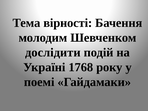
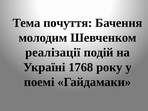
вірності: вірності -> почуття
дослідити: дослідити -> реалізації
